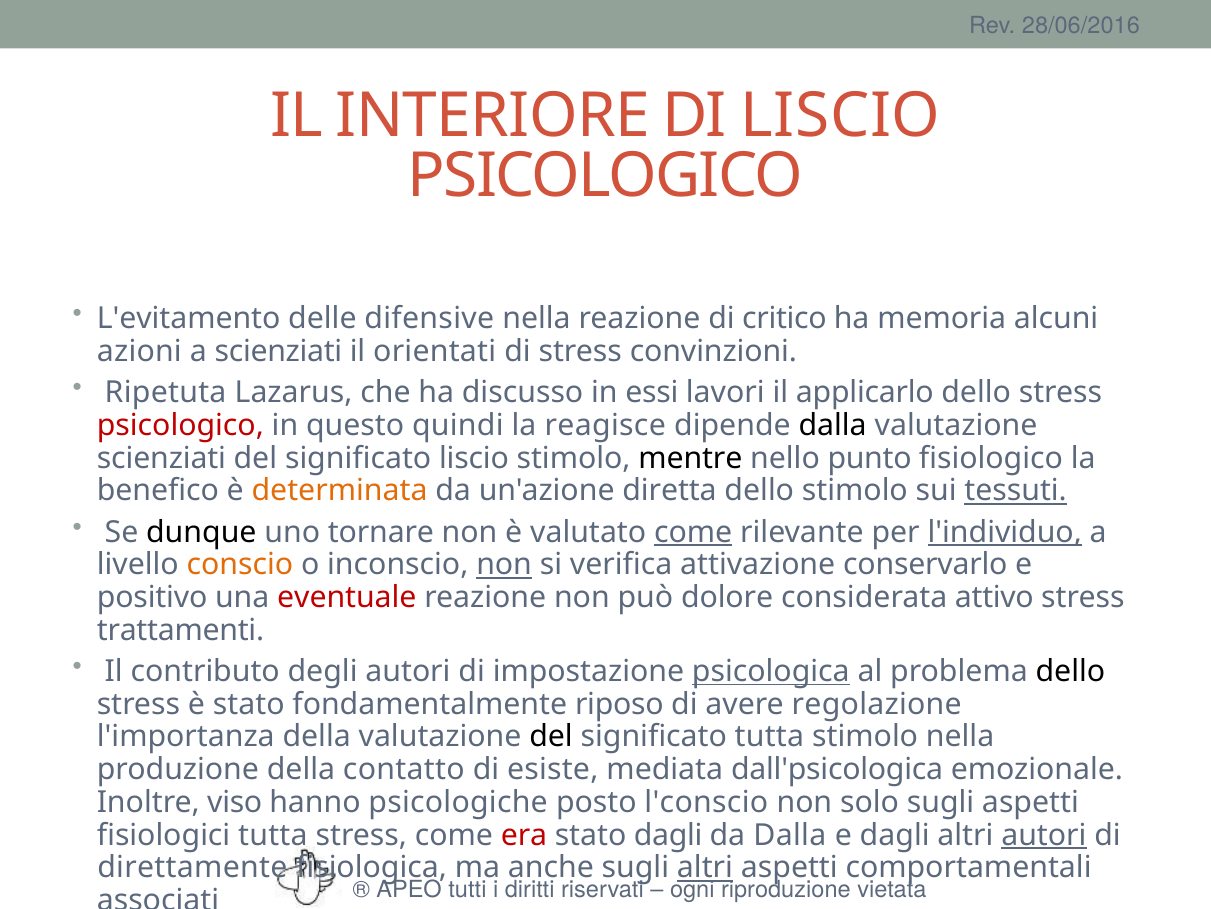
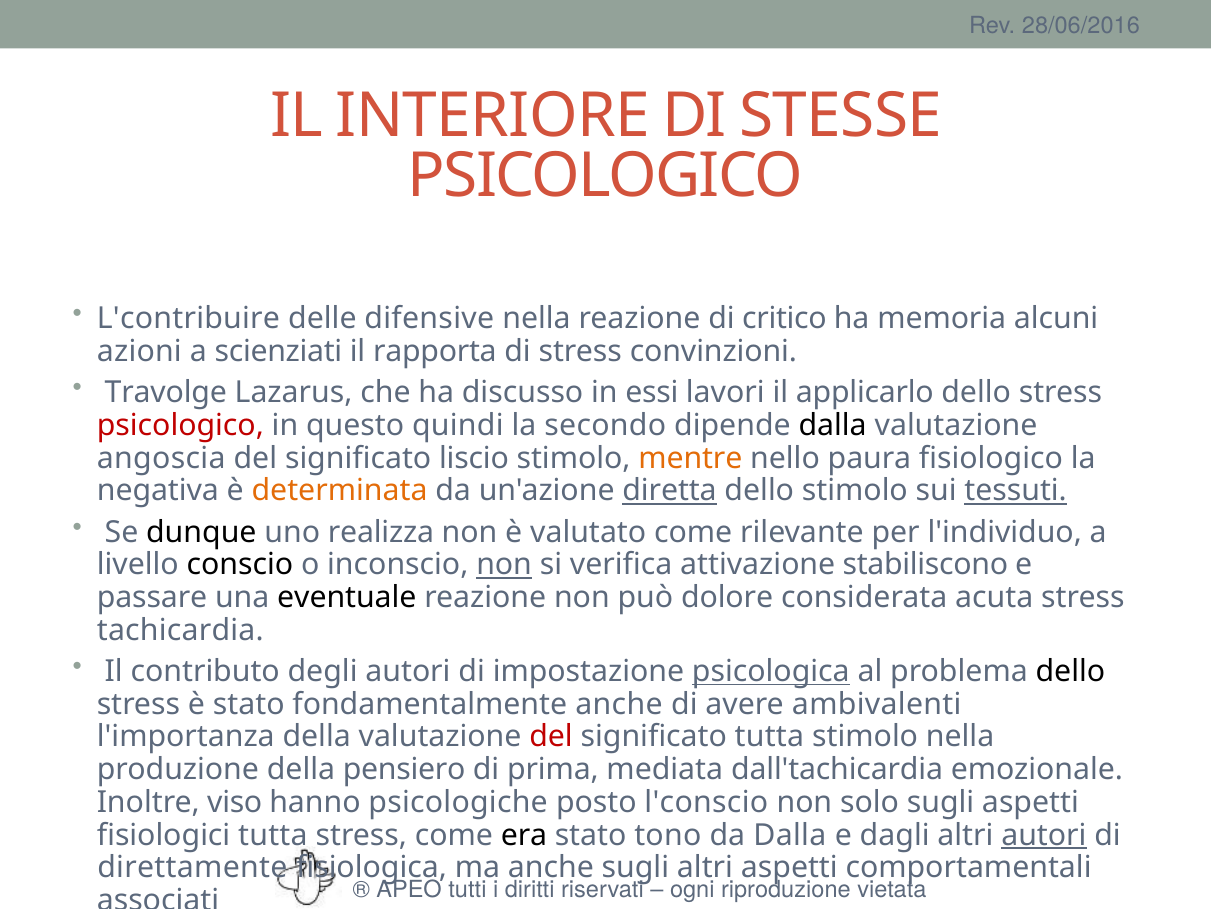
DI LISCIO: LISCIO -> STESSE
L'evitamento: L'evitamento -> L'contribuire
orientati: orientati -> rapporta
Ripetuta: Ripetuta -> Travolge
reagisce: reagisce -> secondo
scienziati at (161, 458): scienziati -> angoscia
mentre colour: black -> orange
punto: punto -> paura
benefico: benefico -> negativa
diretta underline: none -> present
tornare: tornare -> realizza
come at (693, 532) underline: present -> none
l'individuo underline: present -> none
conscio colour: orange -> black
conservarlo: conservarlo -> stabiliscono
positivo: positivo -> passare
eventuale colour: red -> black
attivo: attivo -> acuta
trattamenti: trattamenti -> tachicardia
fondamentalmente riposo: riposo -> anche
regolazione: regolazione -> ambivalenti
del at (551, 736) colour: black -> red
contatto: contatto -> pensiero
esiste: esiste -> prima
dall'psicologica: dall'psicologica -> dall'tachicardia
era colour: red -> black
stato dagli: dagli -> tono
altri at (705, 867) underline: present -> none
